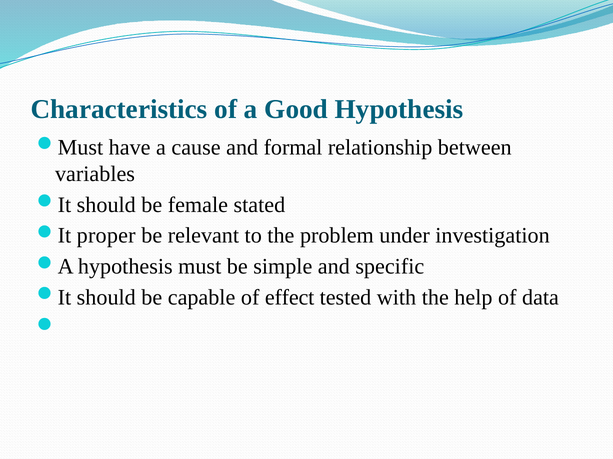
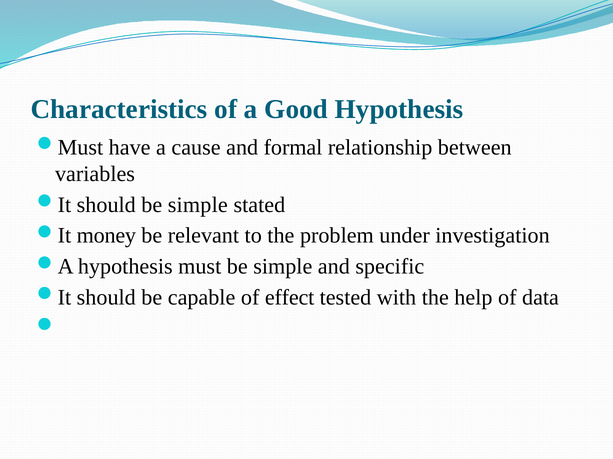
should be female: female -> simple
proper: proper -> money
